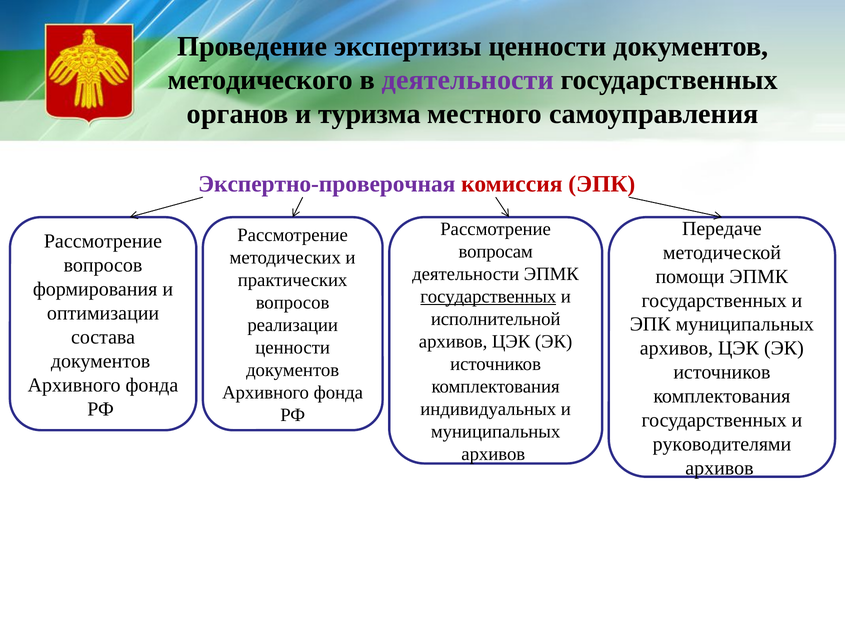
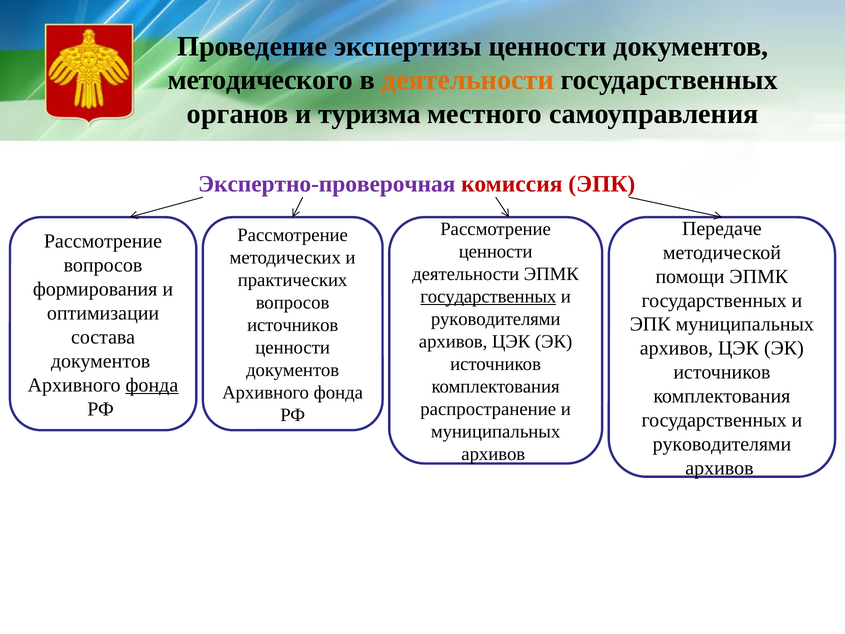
деятельности at (468, 80) colour: purple -> orange
вопросам at (496, 251): вопросам -> ценности
исполнительной at (496, 319): исполнительной -> руководителями
реализации at (293, 325): реализации -> источников
фонда at (152, 385) underline: none -> present
индивидуальных: индивидуальных -> распространение
